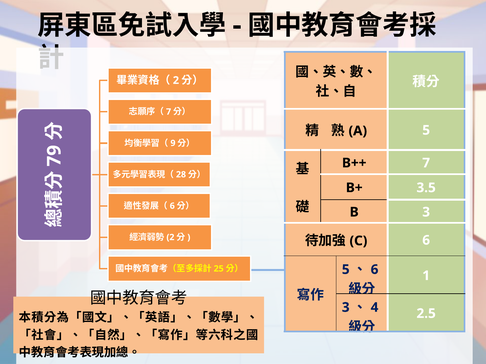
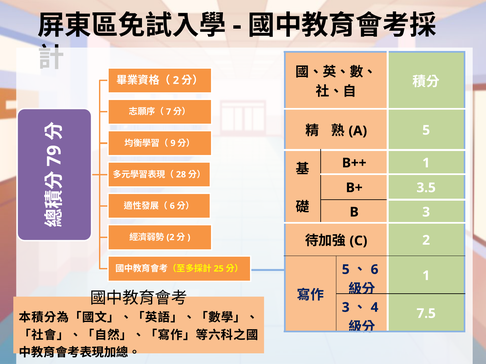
B++ 7: 7 -> 1
6 at (426, 241): 6 -> 2
2.5: 2.5 -> 7.5
